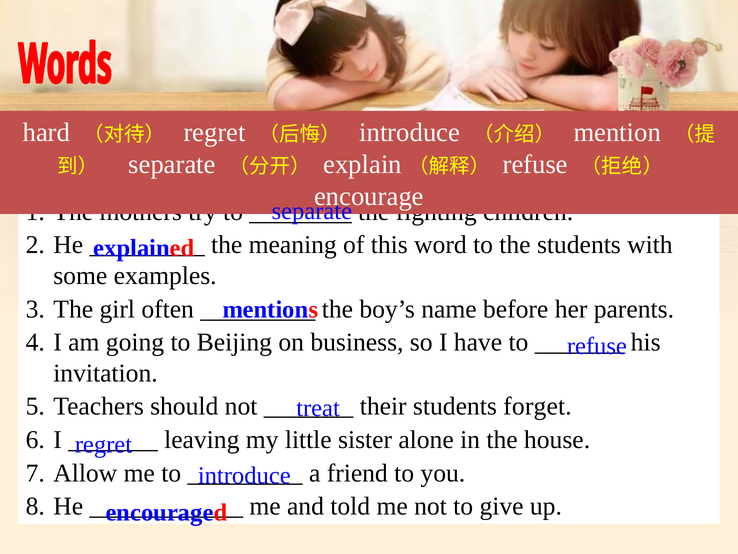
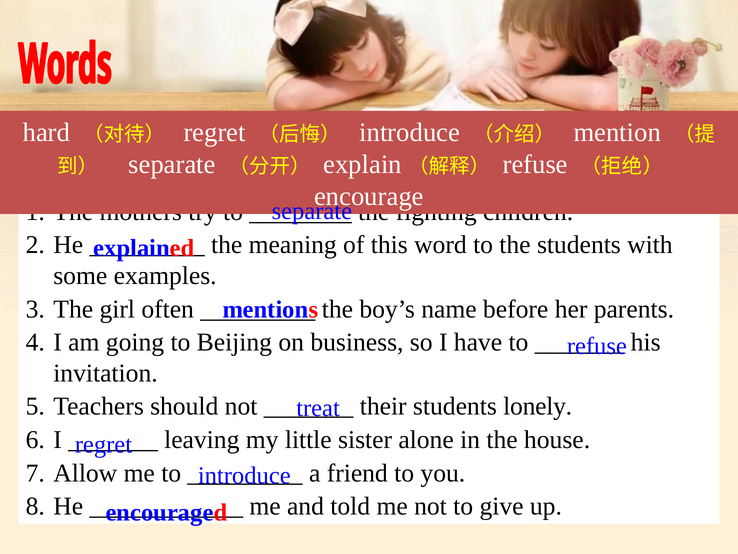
forget: forget -> lonely
